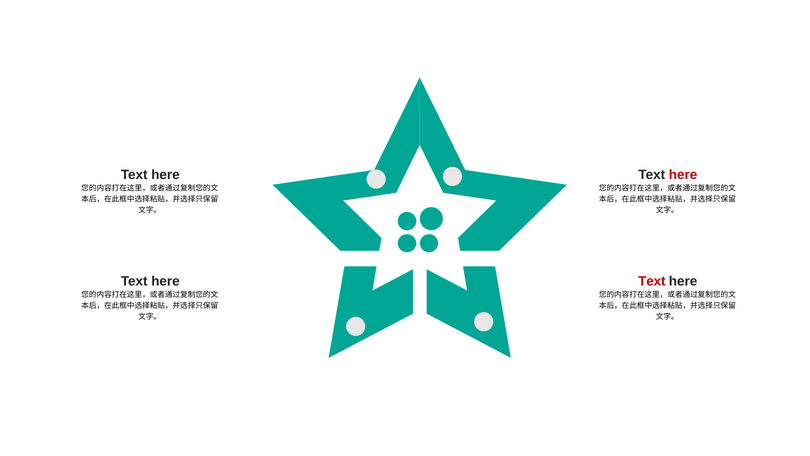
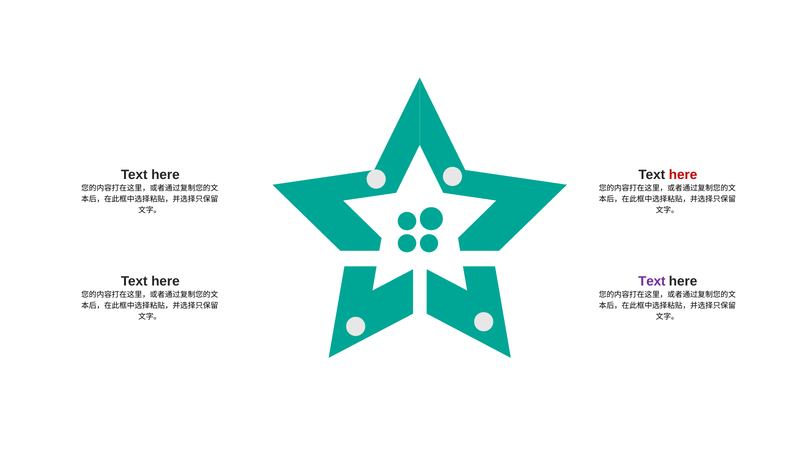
Text at (652, 281) colour: red -> purple
